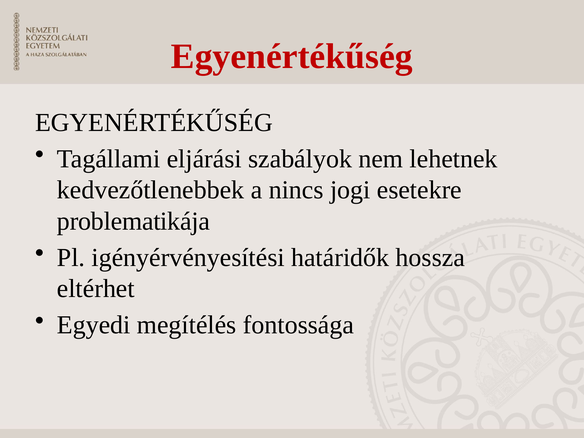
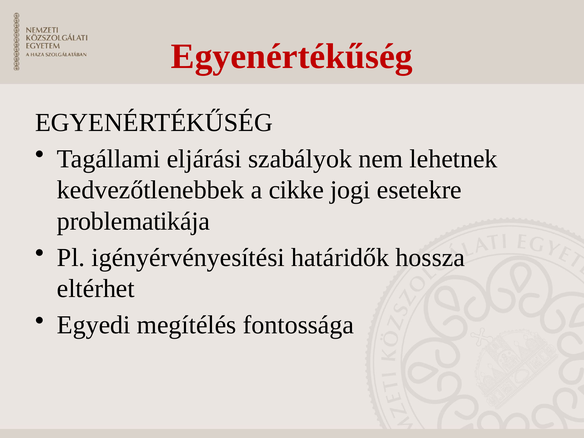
nincs: nincs -> cikke
